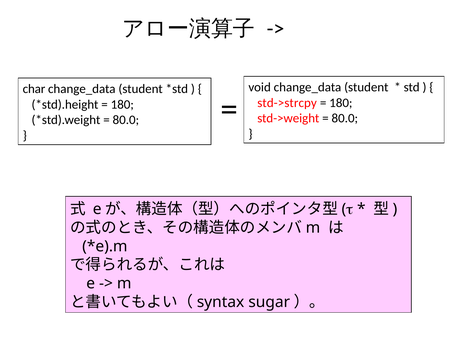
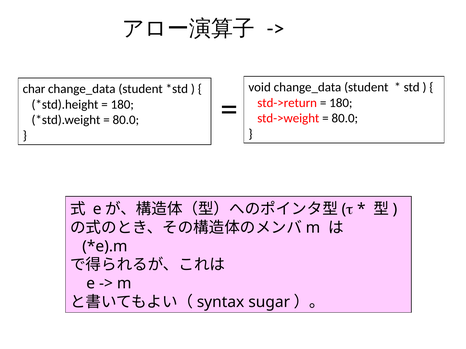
std->strcpy: std->strcpy -> std->return
